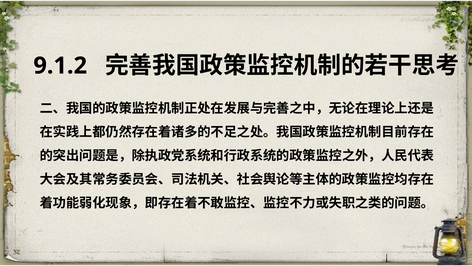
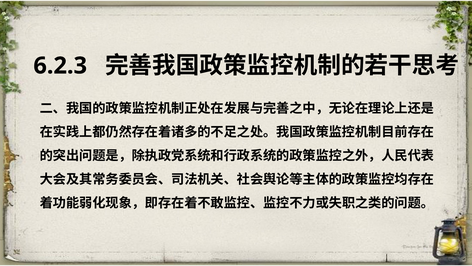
9.1.2: 9.1.2 -> 6.2.3
